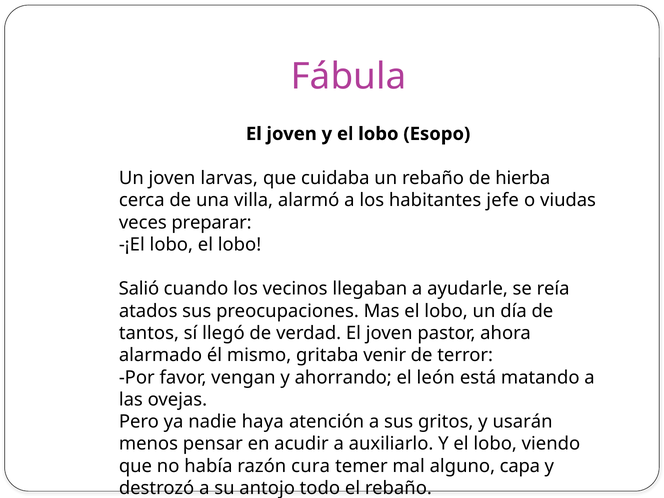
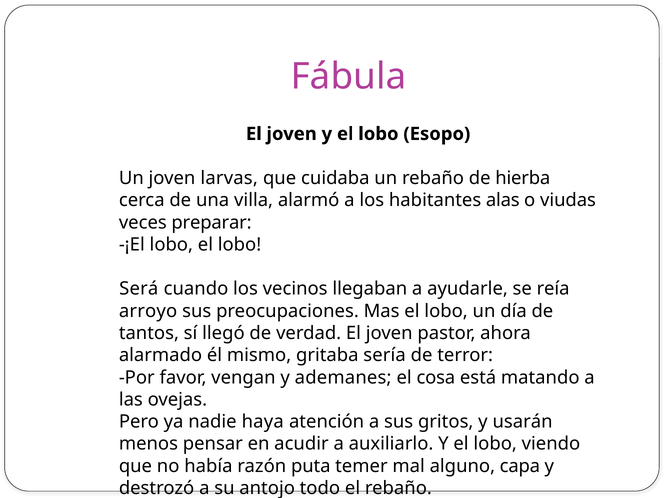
jefe: jefe -> alas
Salió: Salió -> Será
atados: atados -> arroyo
venir: venir -> sería
ahorrando: ahorrando -> ademanes
león: león -> cosa
cura: cura -> puta
